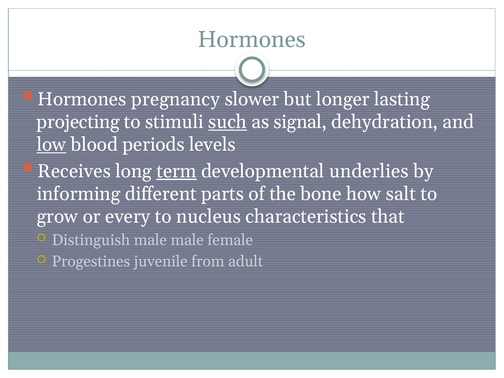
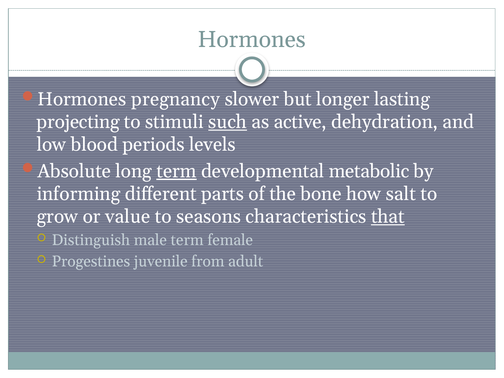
signal: signal -> active
low underline: present -> none
Receives: Receives -> Absolute
underlies: underlies -> metabolic
every: every -> value
nucleus: nucleus -> seasons
that underline: none -> present
male male: male -> term
